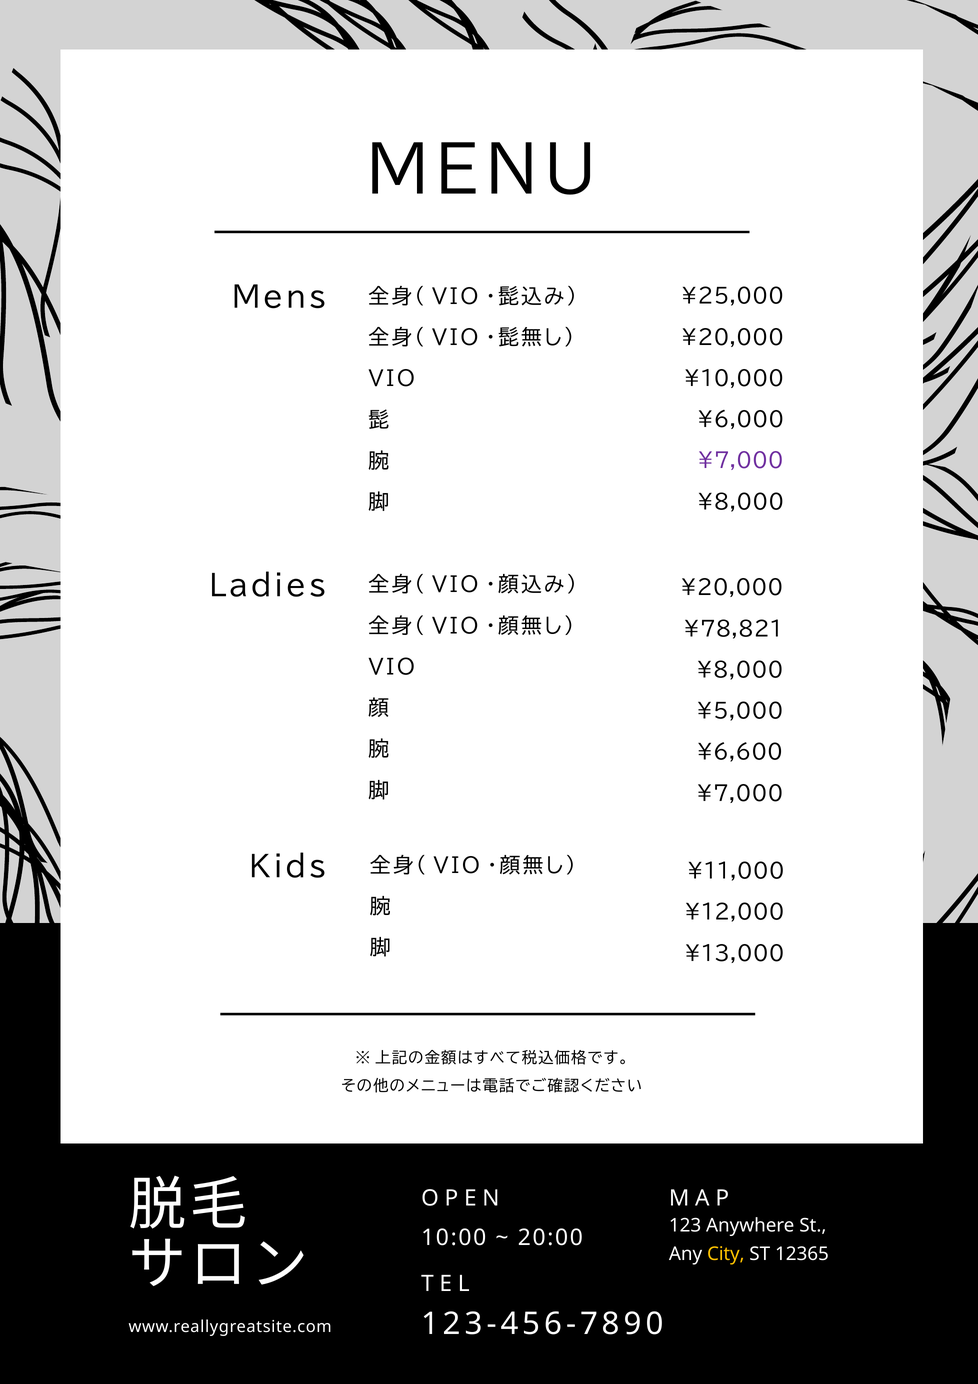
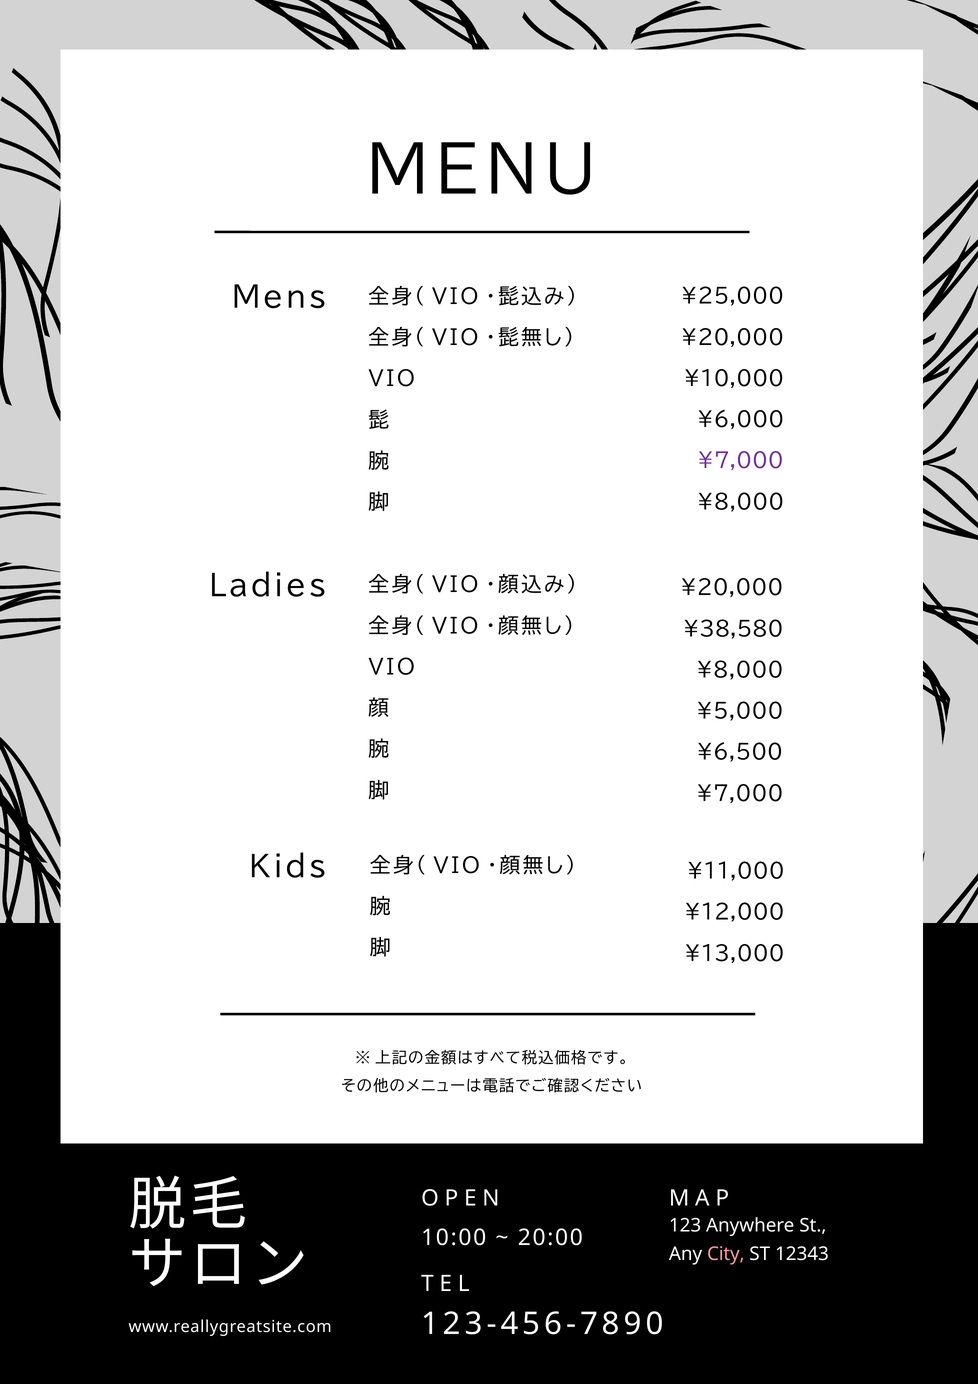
¥78,821: ¥78,821 -> ¥38,580
¥6,600: ¥6,600 -> ¥6,500
City colour: yellow -> pink
12365: 12365 -> 12343
